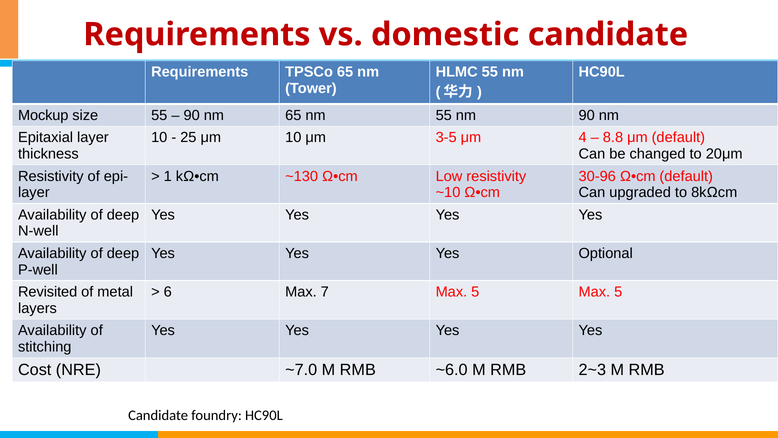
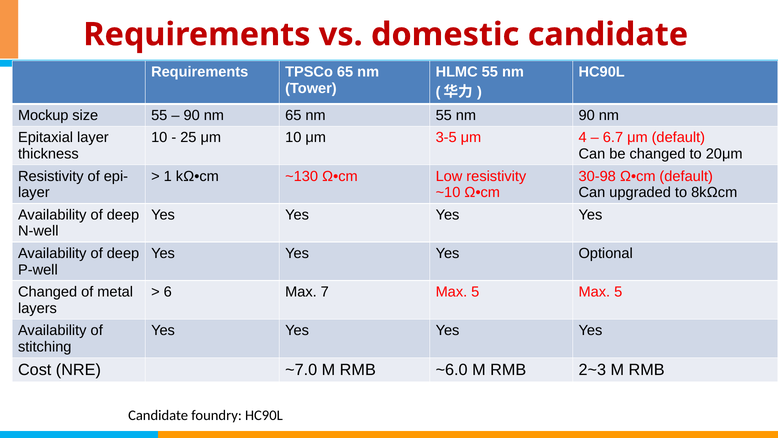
8.8: 8.8 -> 6.7
30-96: 30-96 -> 30-98
Revisited at (48, 292): Revisited -> Changed
